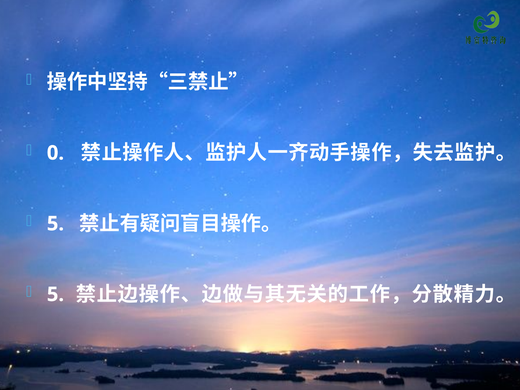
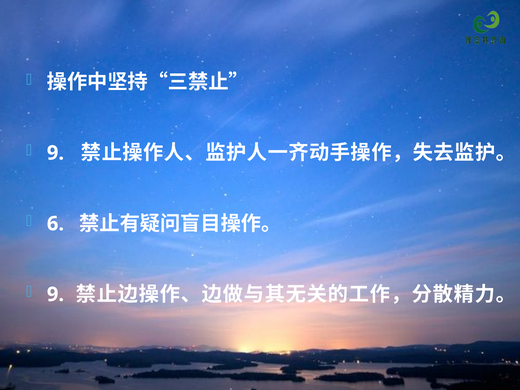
0 at (55, 153): 0 -> 9
5 at (55, 224): 5 -> 6
5 at (55, 294): 5 -> 9
